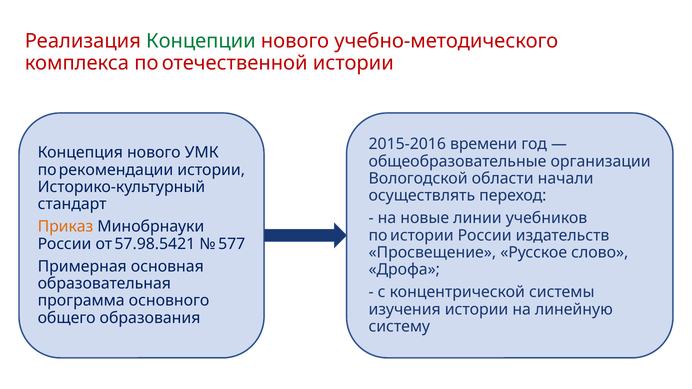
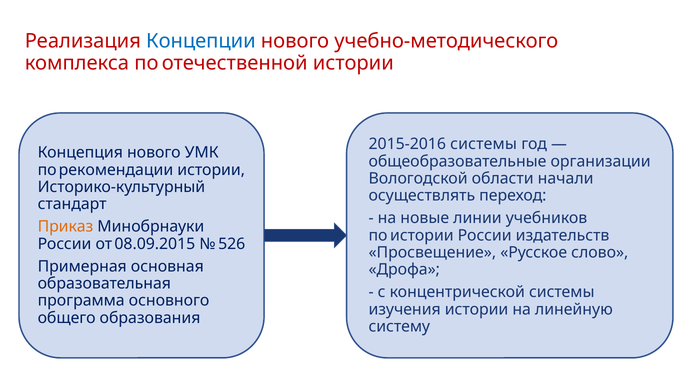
Концепции colour: green -> blue
2015-2016 времени: времени -> системы
57.98.5421: 57.98.5421 -> 08.09.2015
577: 577 -> 526
